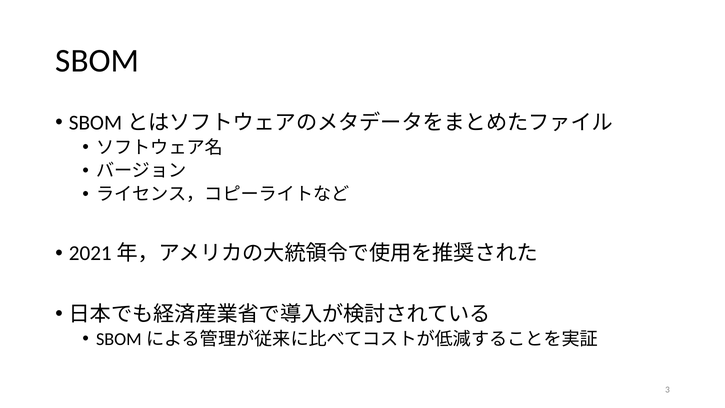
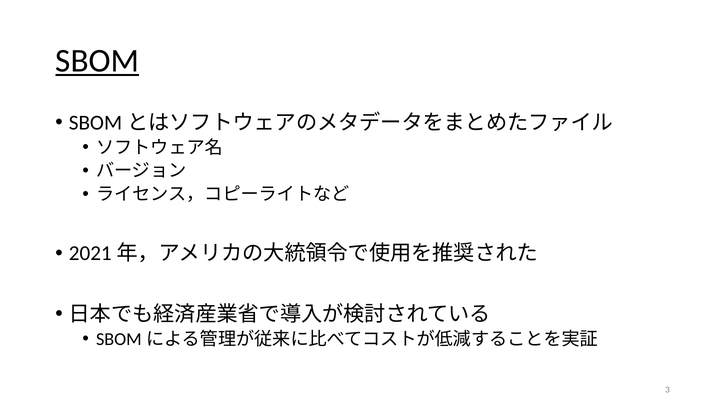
SBOM underline: none -> present
